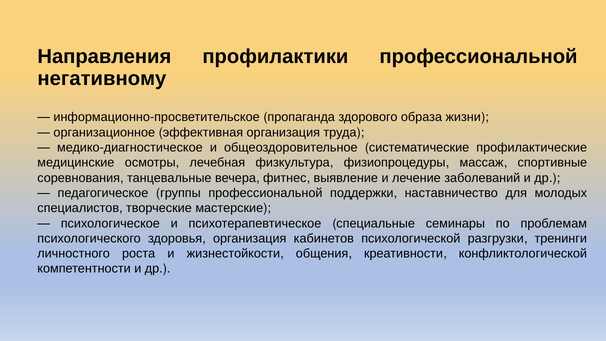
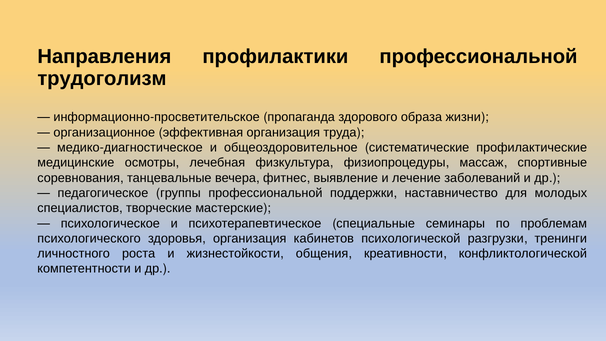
негативному: негативному -> трудоголизм
